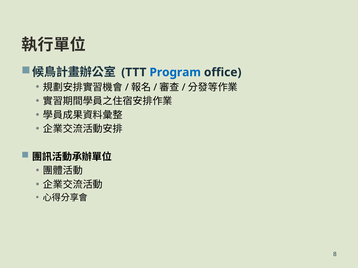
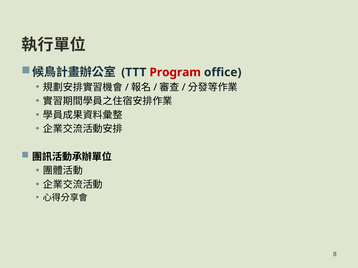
Program colour: blue -> red
